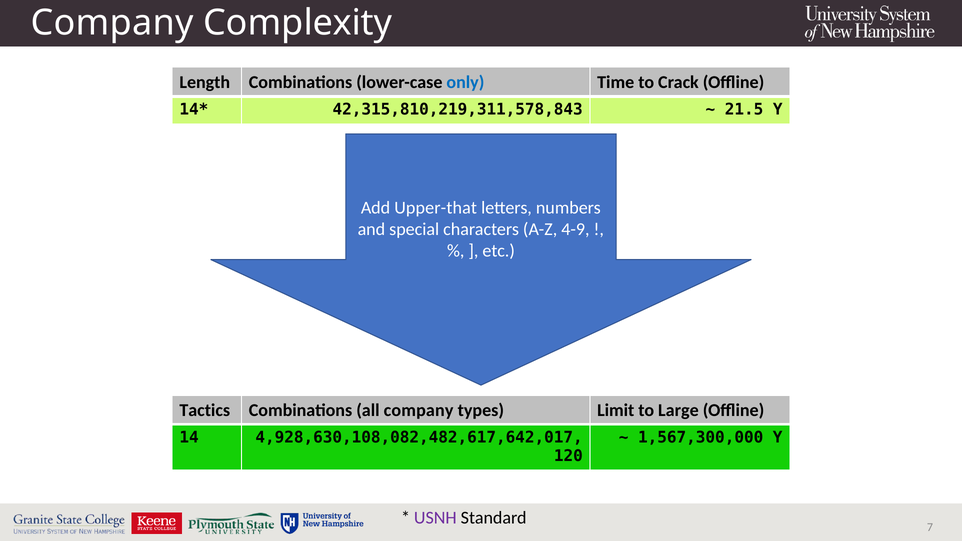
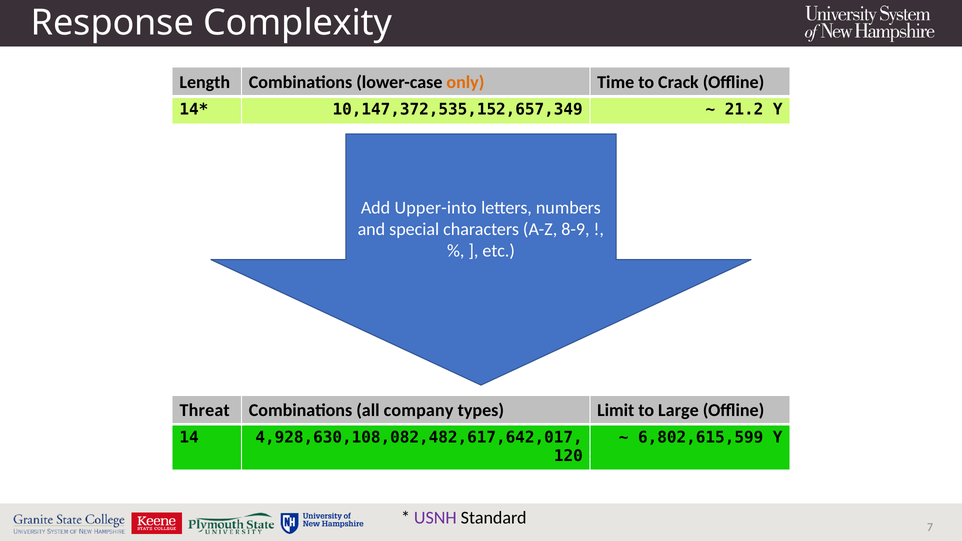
Company at (112, 23): Company -> Response
only colour: blue -> orange
42,315,810,219,311,578,843: 42,315,810,219,311,578,843 -> 10,147,372,535,152,657,349
21.5: 21.5 -> 21.2
Upper-that: Upper-that -> Upper-into
4-9: 4-9 -> 8-9
Tactics: Tactics -> Threat
1,567,300,000: 1,567,300,000 -> 6,802,615,599
